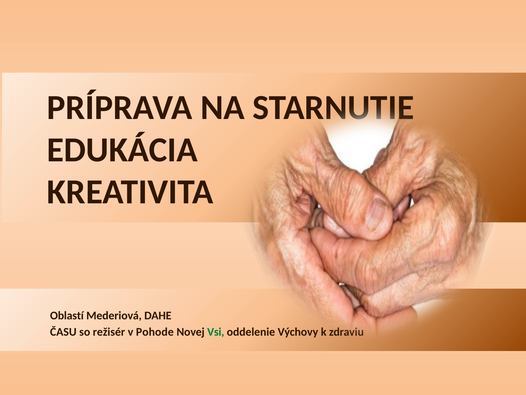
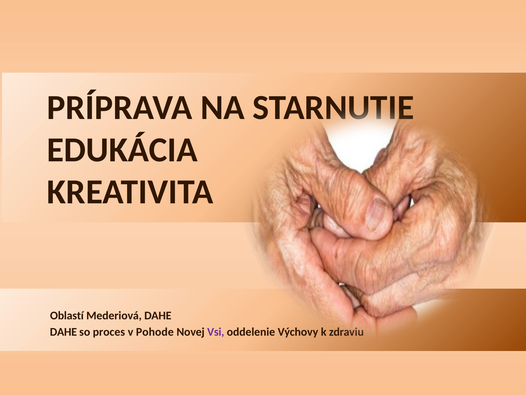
ČASU at (63, 332): ČASU -> DAHE
režisér: režisér -> proces
Vsi colour: green -> purple
